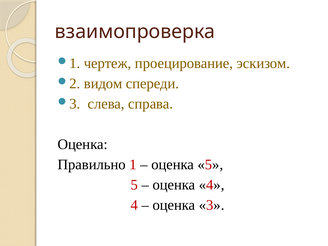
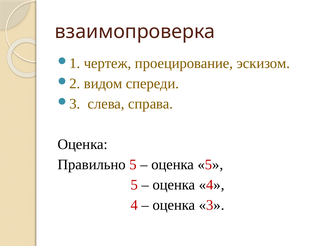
Правильно 1: 1 -> 5
